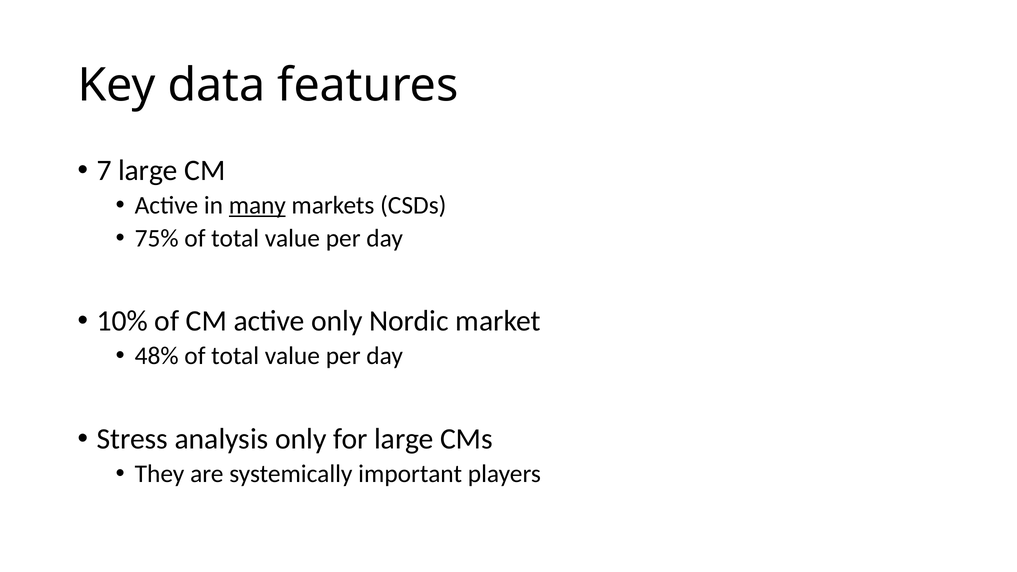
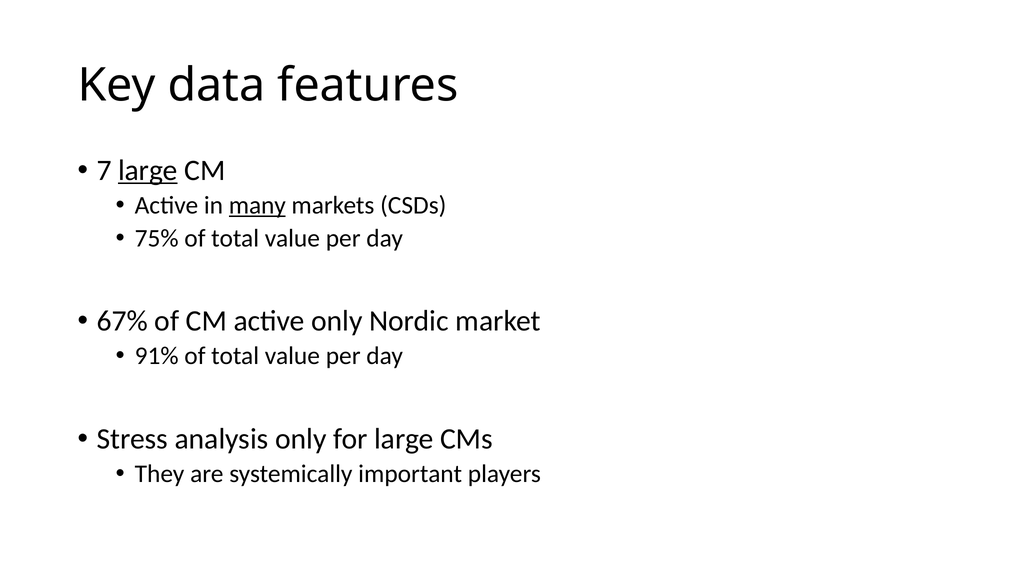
large at (148, 170) underline: none -> present
10%: 10% -> 67%
48%: 48% -> 91%
